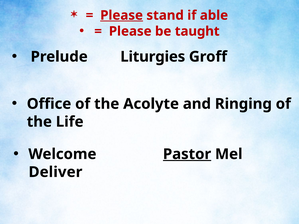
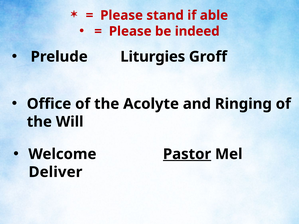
Please at (122, 15) underline: present -> none
taught: taught -> indeed
Life: Life -> Will
